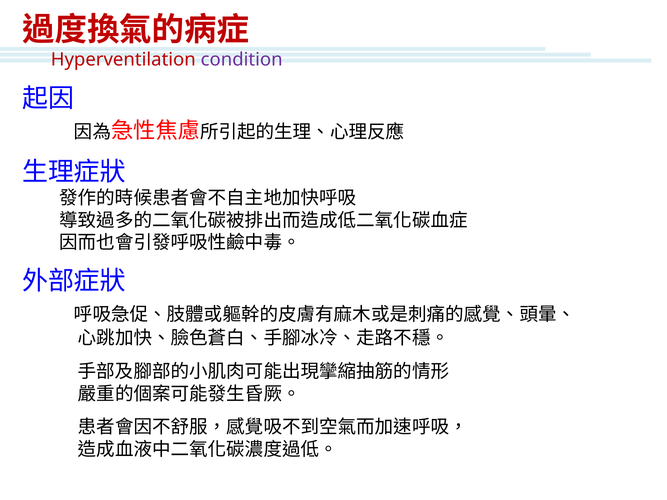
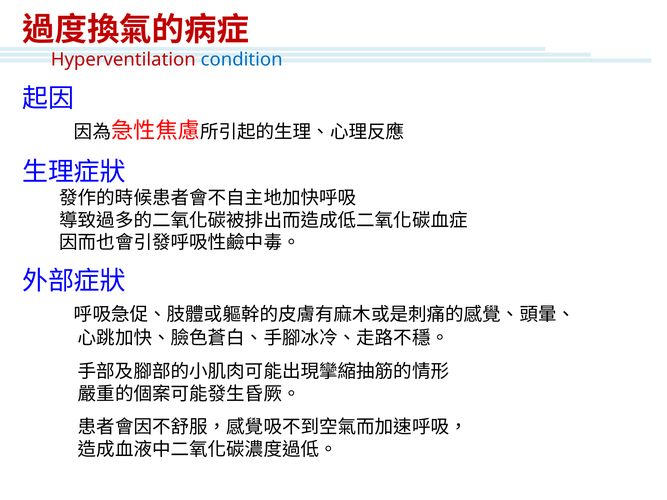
condition colour: purple -> blue
